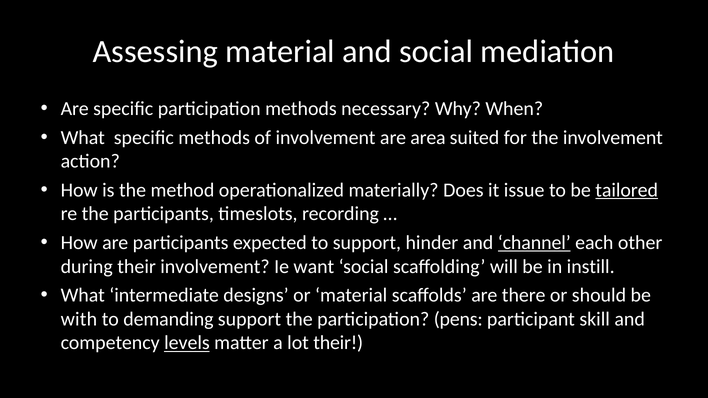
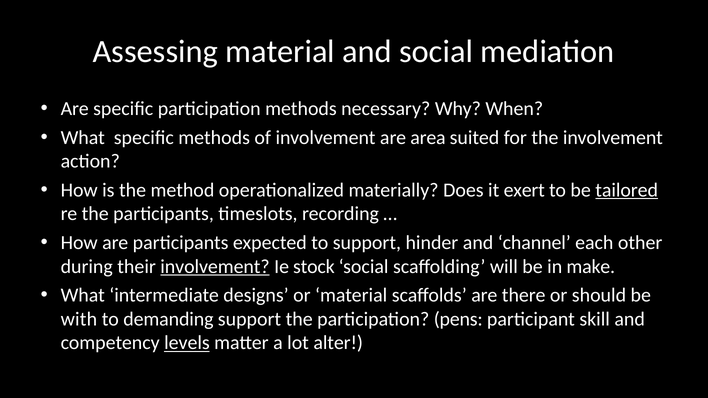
issue: issue -> exert
channel underline: present -> none
involvement at (215, 267) underline: none -> present
want: want -> stock
instill: instill -> make
lot their: their -> alter
